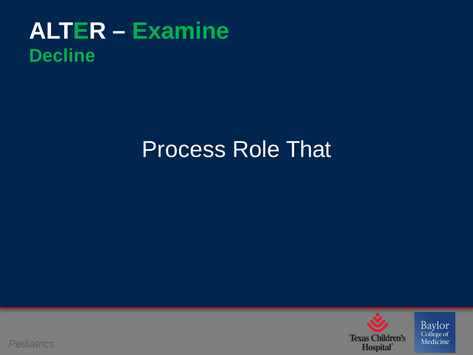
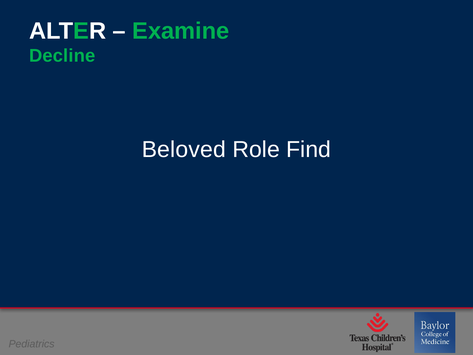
Process: Process -> Beloved
That: That -> Find
